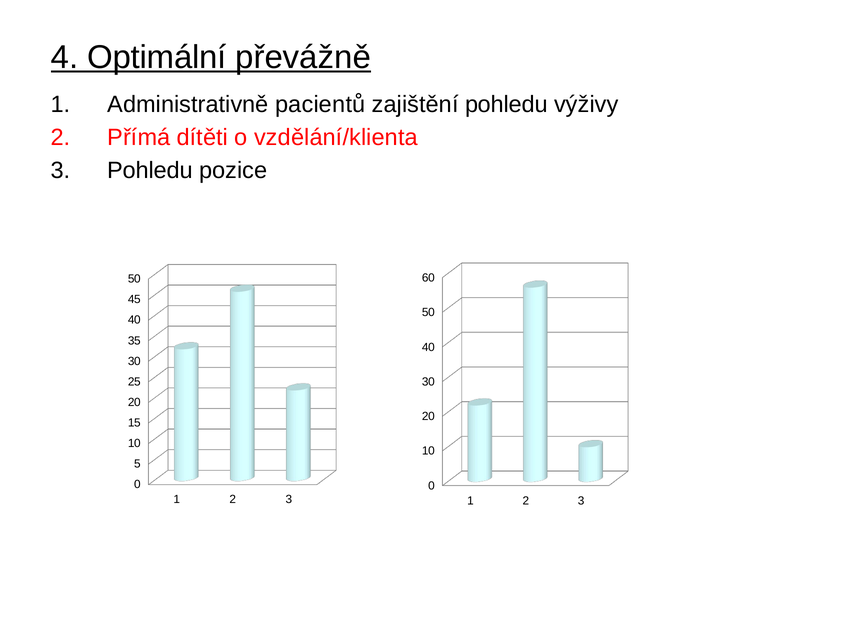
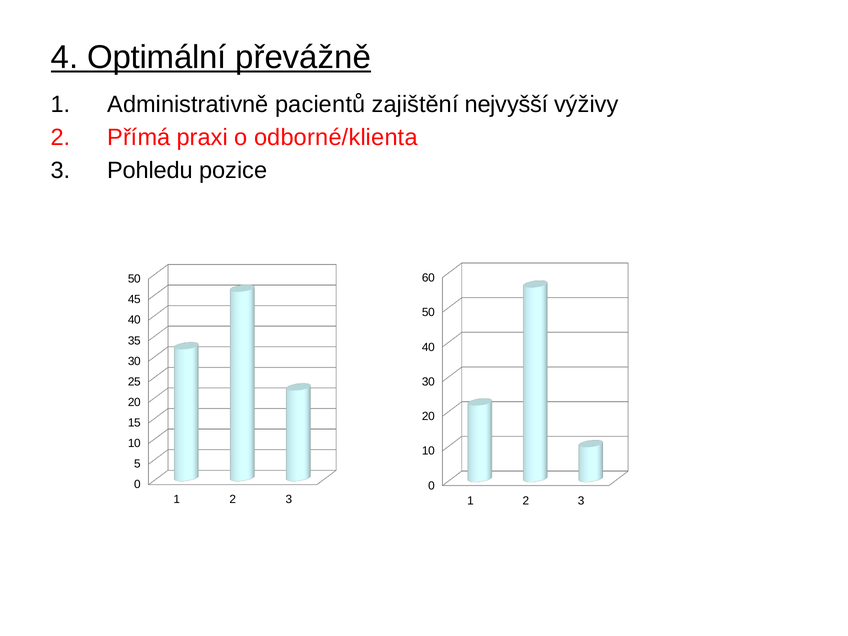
zajištění pohledu: pohledu -> nejvyšší
dítěti: dítěti -> praxi
vzdělání/klienta: vzdělání/klienta -> odborné/klienta
